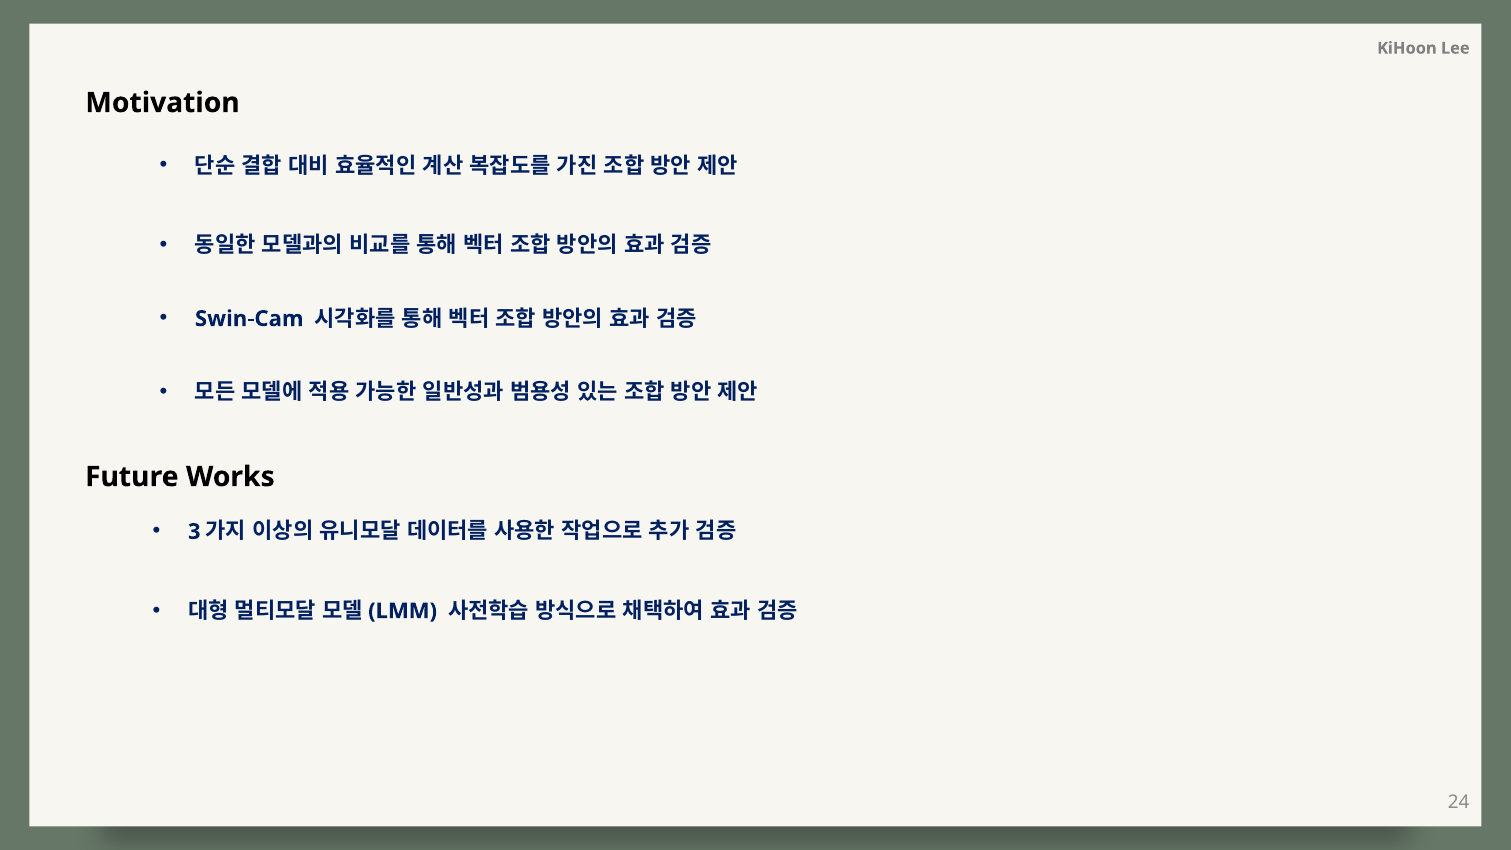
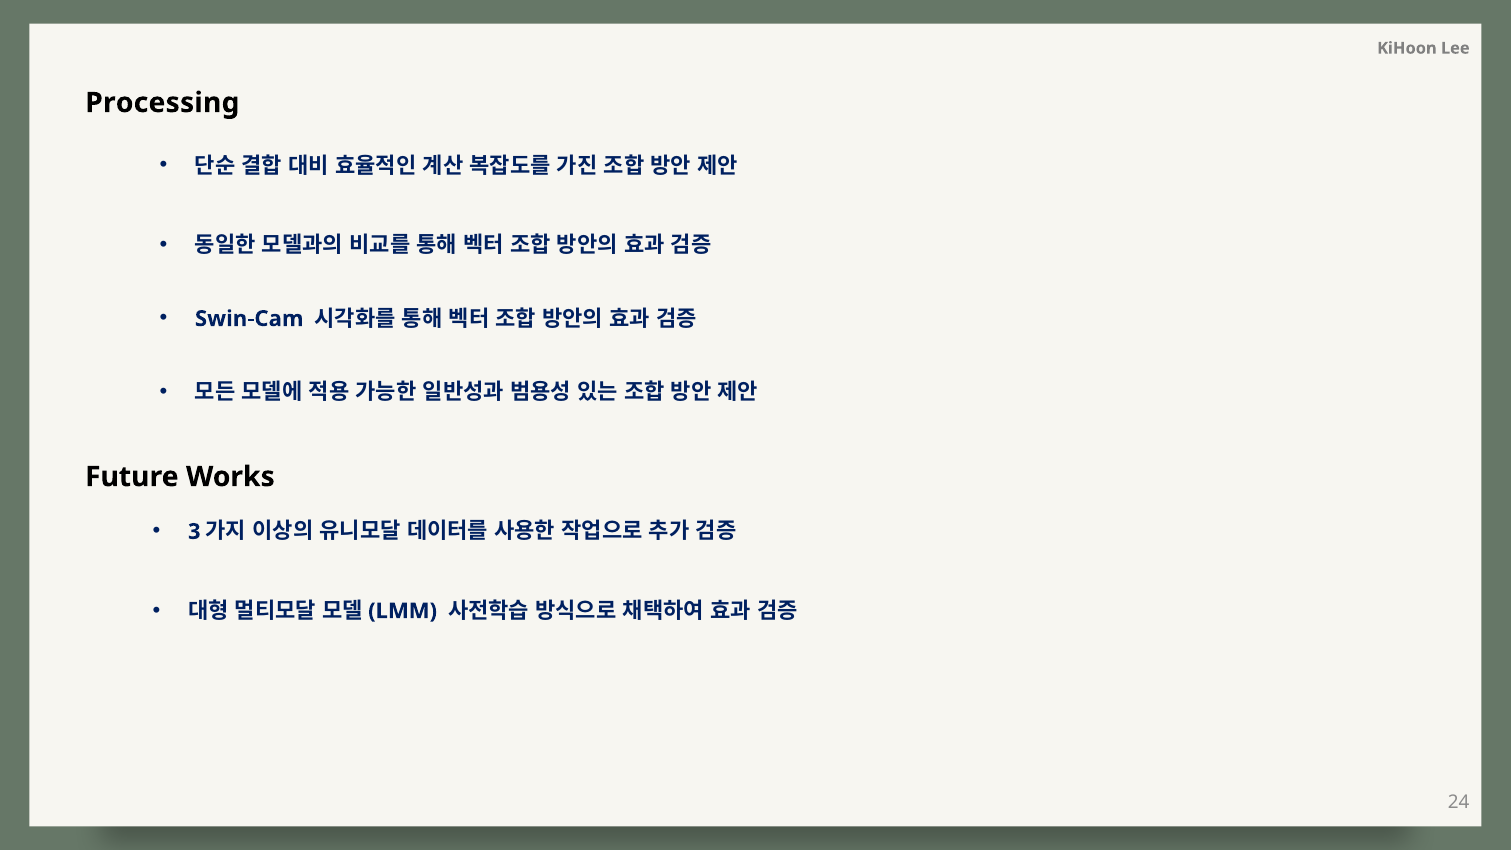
Motivation: Motivation -> Processing
